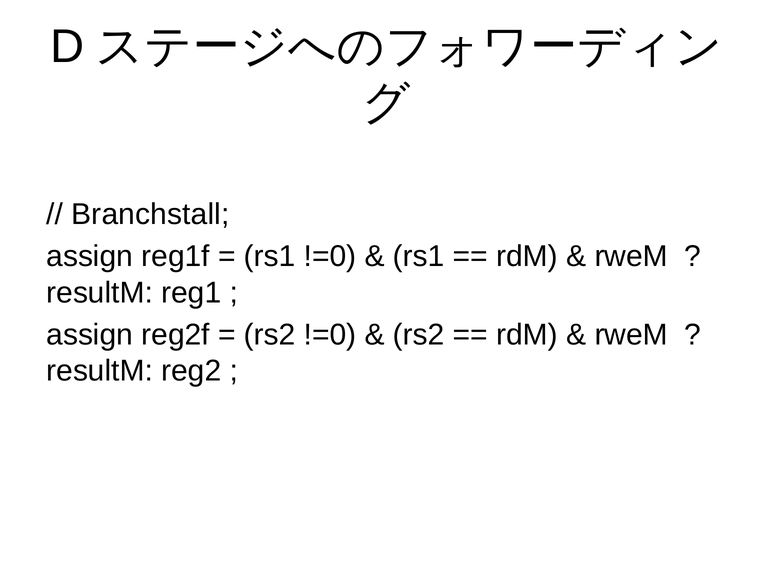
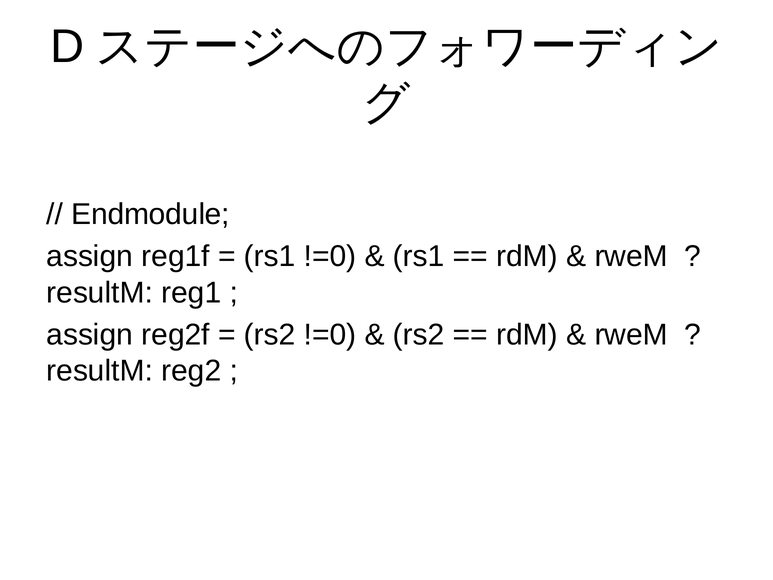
Branchstall: Branchstall -> Endmodule
